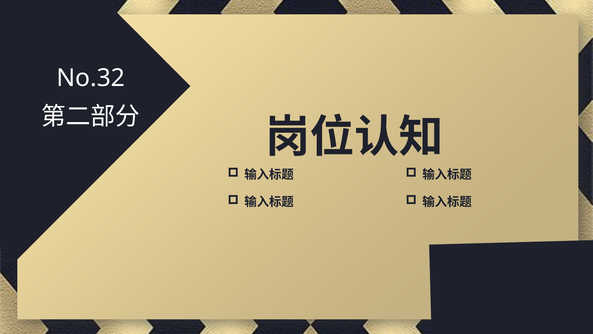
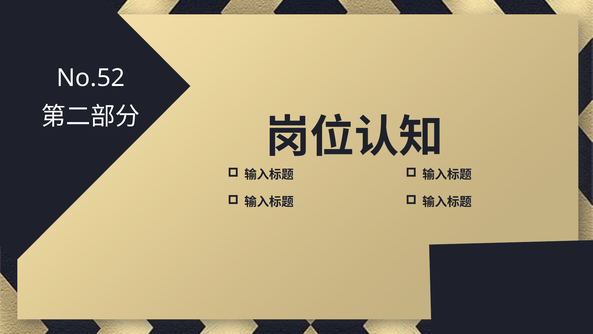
No.32: No.32 -> No.52
